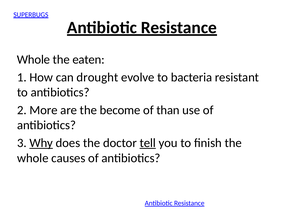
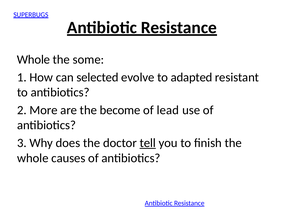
eaten: eaten -> some
drought: drought -> selected
bacteria: bacteria -> adapted
than: than -> lead
Why underline: present -> none
